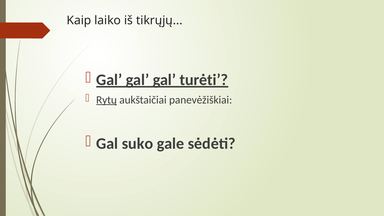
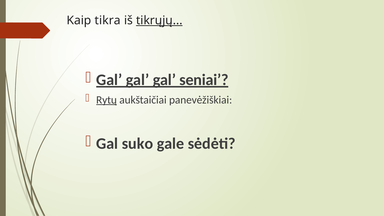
laiko: laiko -> tikra
tikrųjų underline: none -> present
turėti: turėti -> seniai
